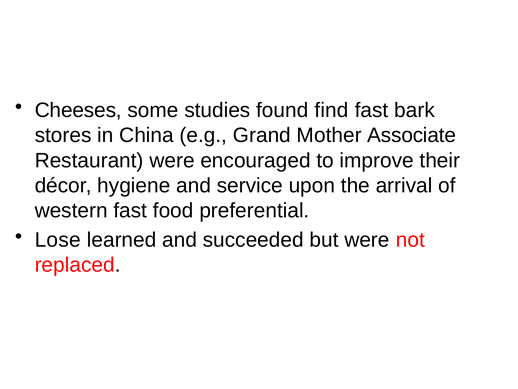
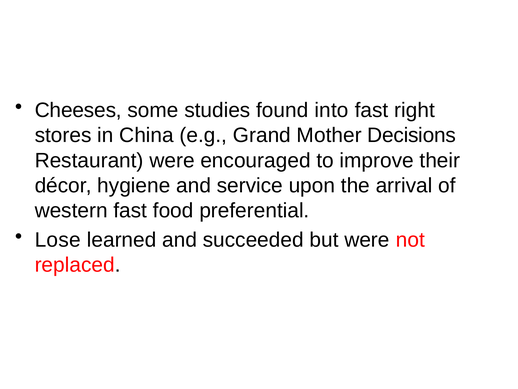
find: find -> into
bark: bark -> right
Associate: Associate -> Decisions
